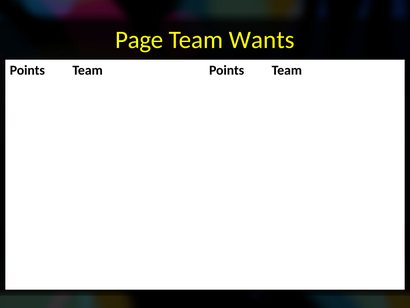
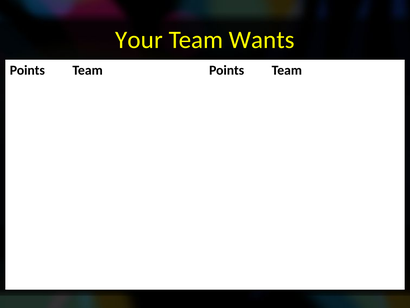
Page: Page -> Your
